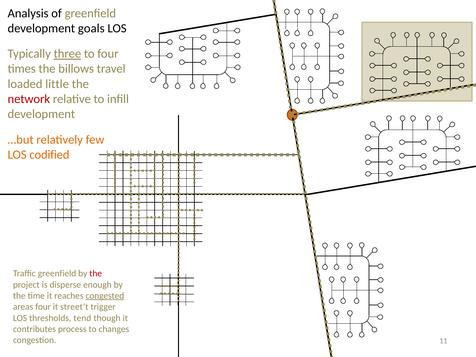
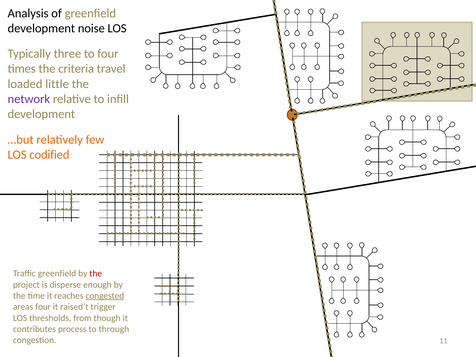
goals: goals -> noise
three underline: present -> none
billows: billows -> criteria
network colour: red -> purple
street’t: street’t -> raised’t
tend: tend -> from
changes: changes -> through
